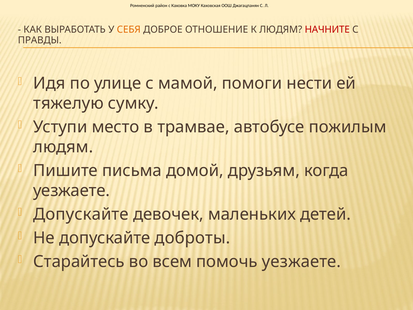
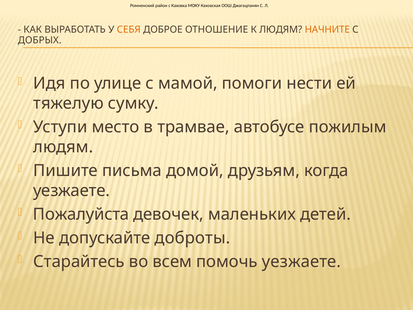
НАЧНИТЕ colour: red -> orange
ПРАВДЫ: ПРАВДЫ -> ДОБРЫХ
Допускайте at (81, 214): Допускайте -> Пожалуйста
